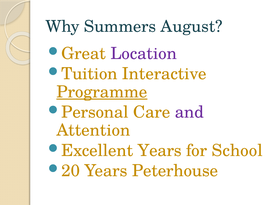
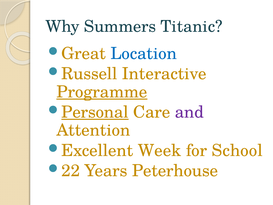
August: August -> Titanic
Location colour: purple -> blue
Tuition: Tuition -> Russell
Personal underline: none -> present
Excellent Years: Years -> Week
20: 20 -> 22
